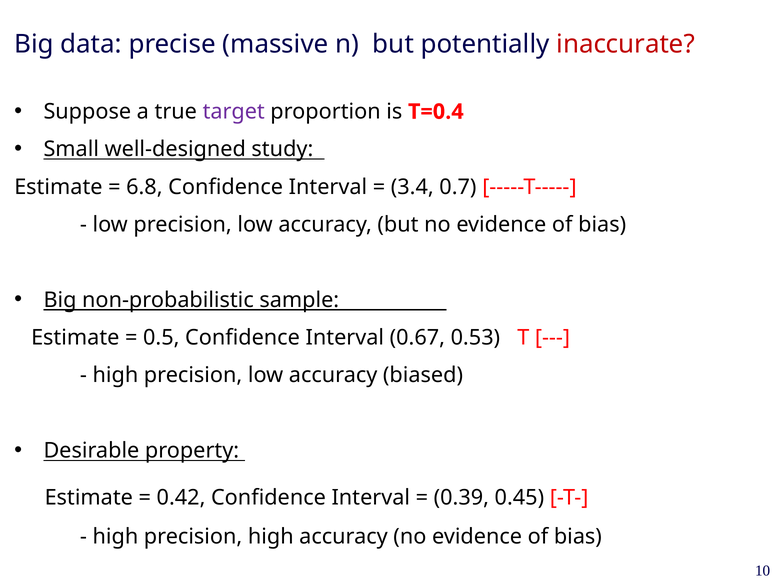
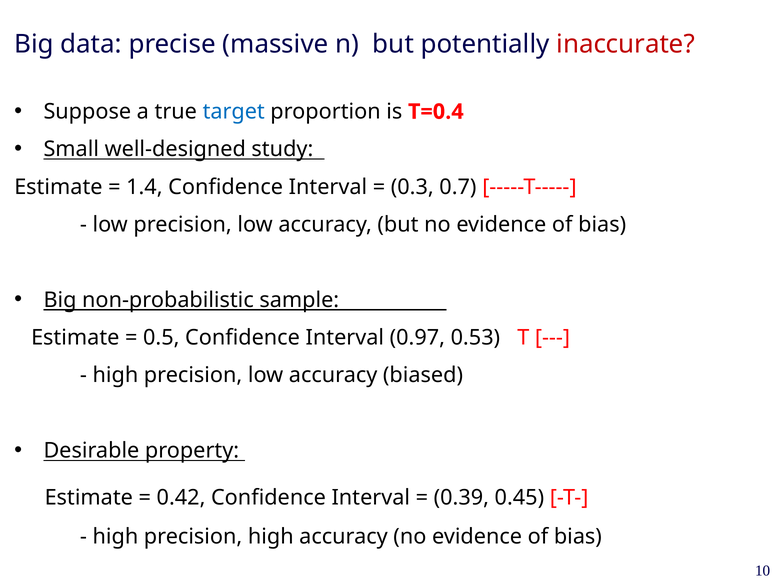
target colour: purple -> blue
6.8: 6.8 -> 1.4
3.4: 3.4 -> 0.3
0.67: 0.67 -> 0.97
